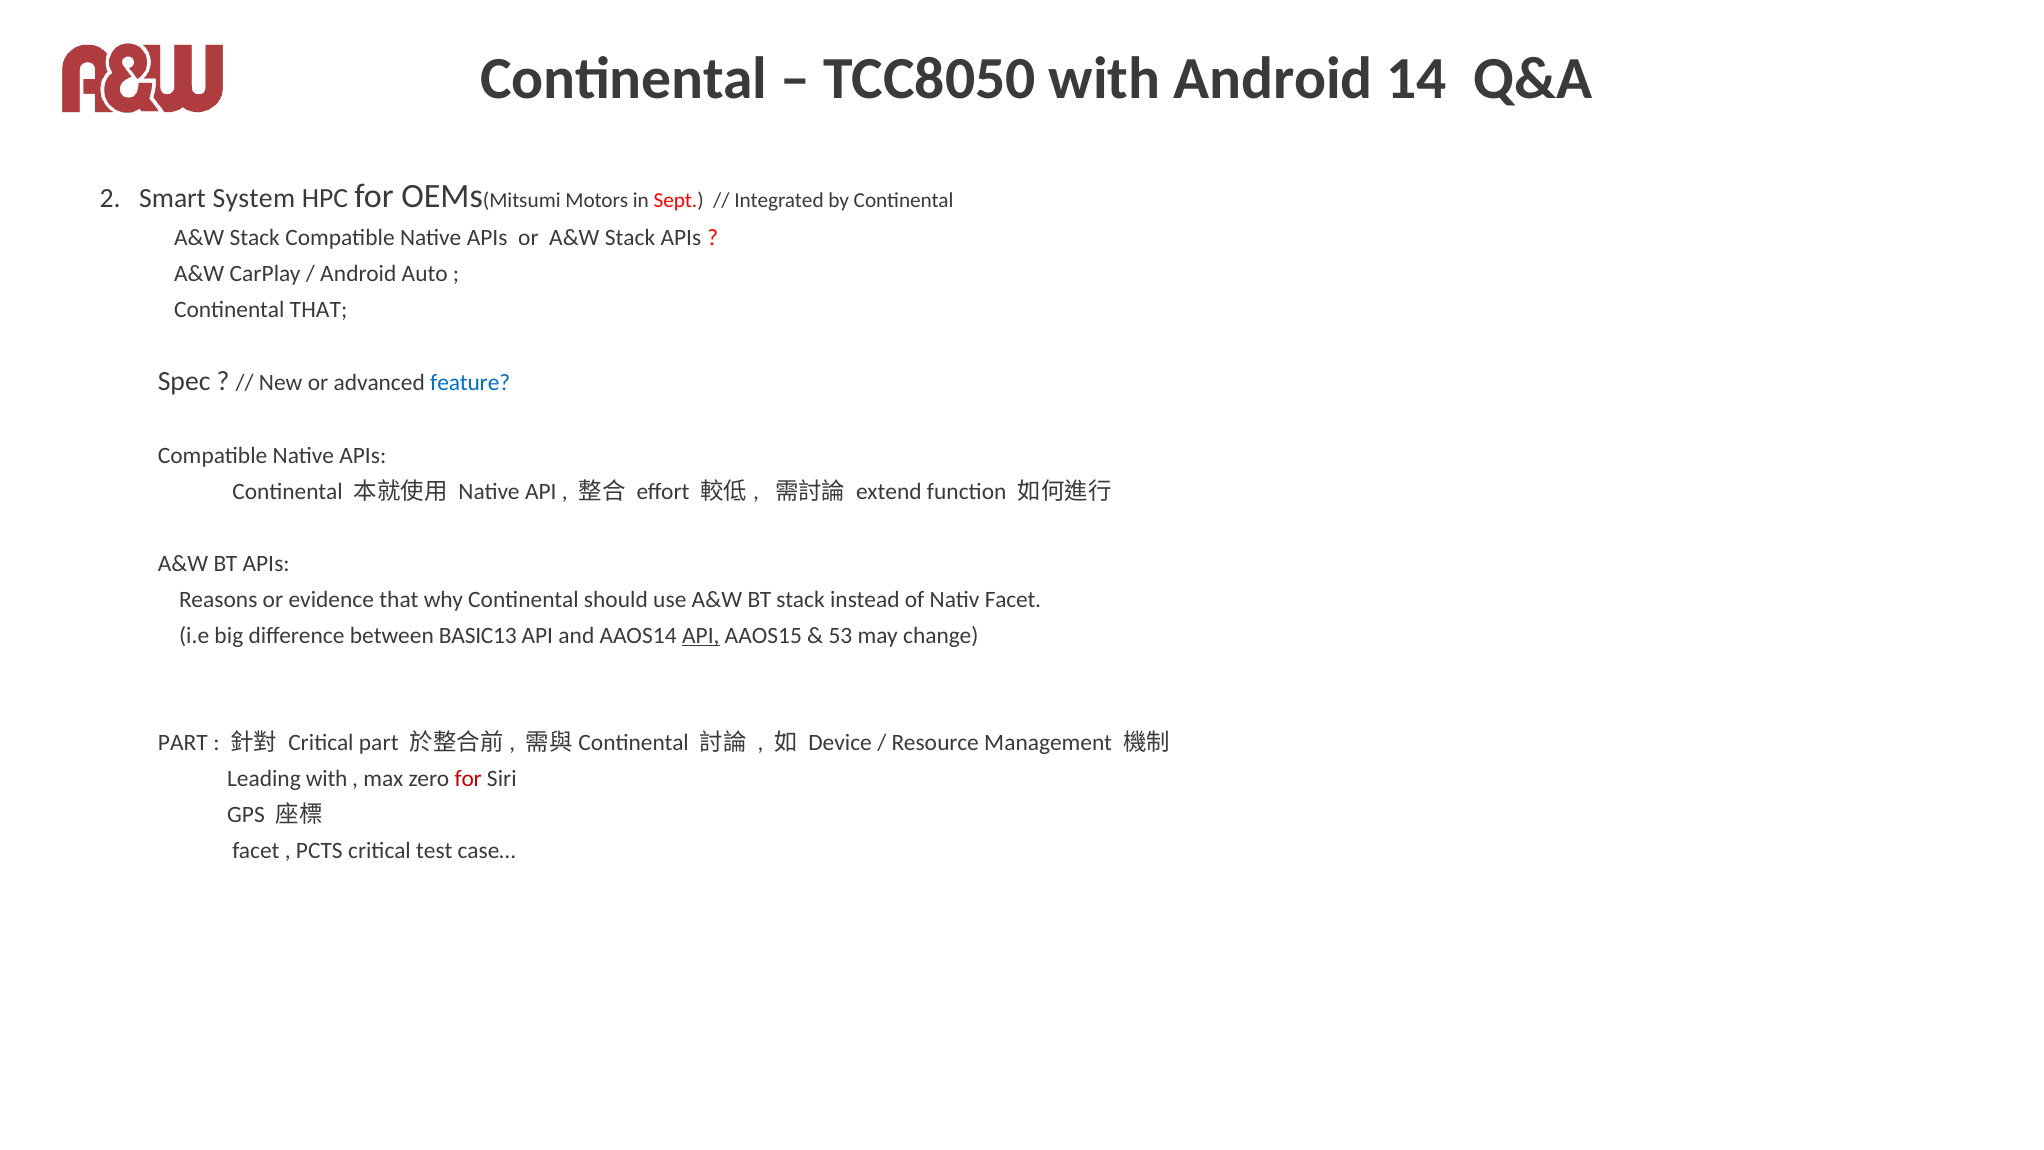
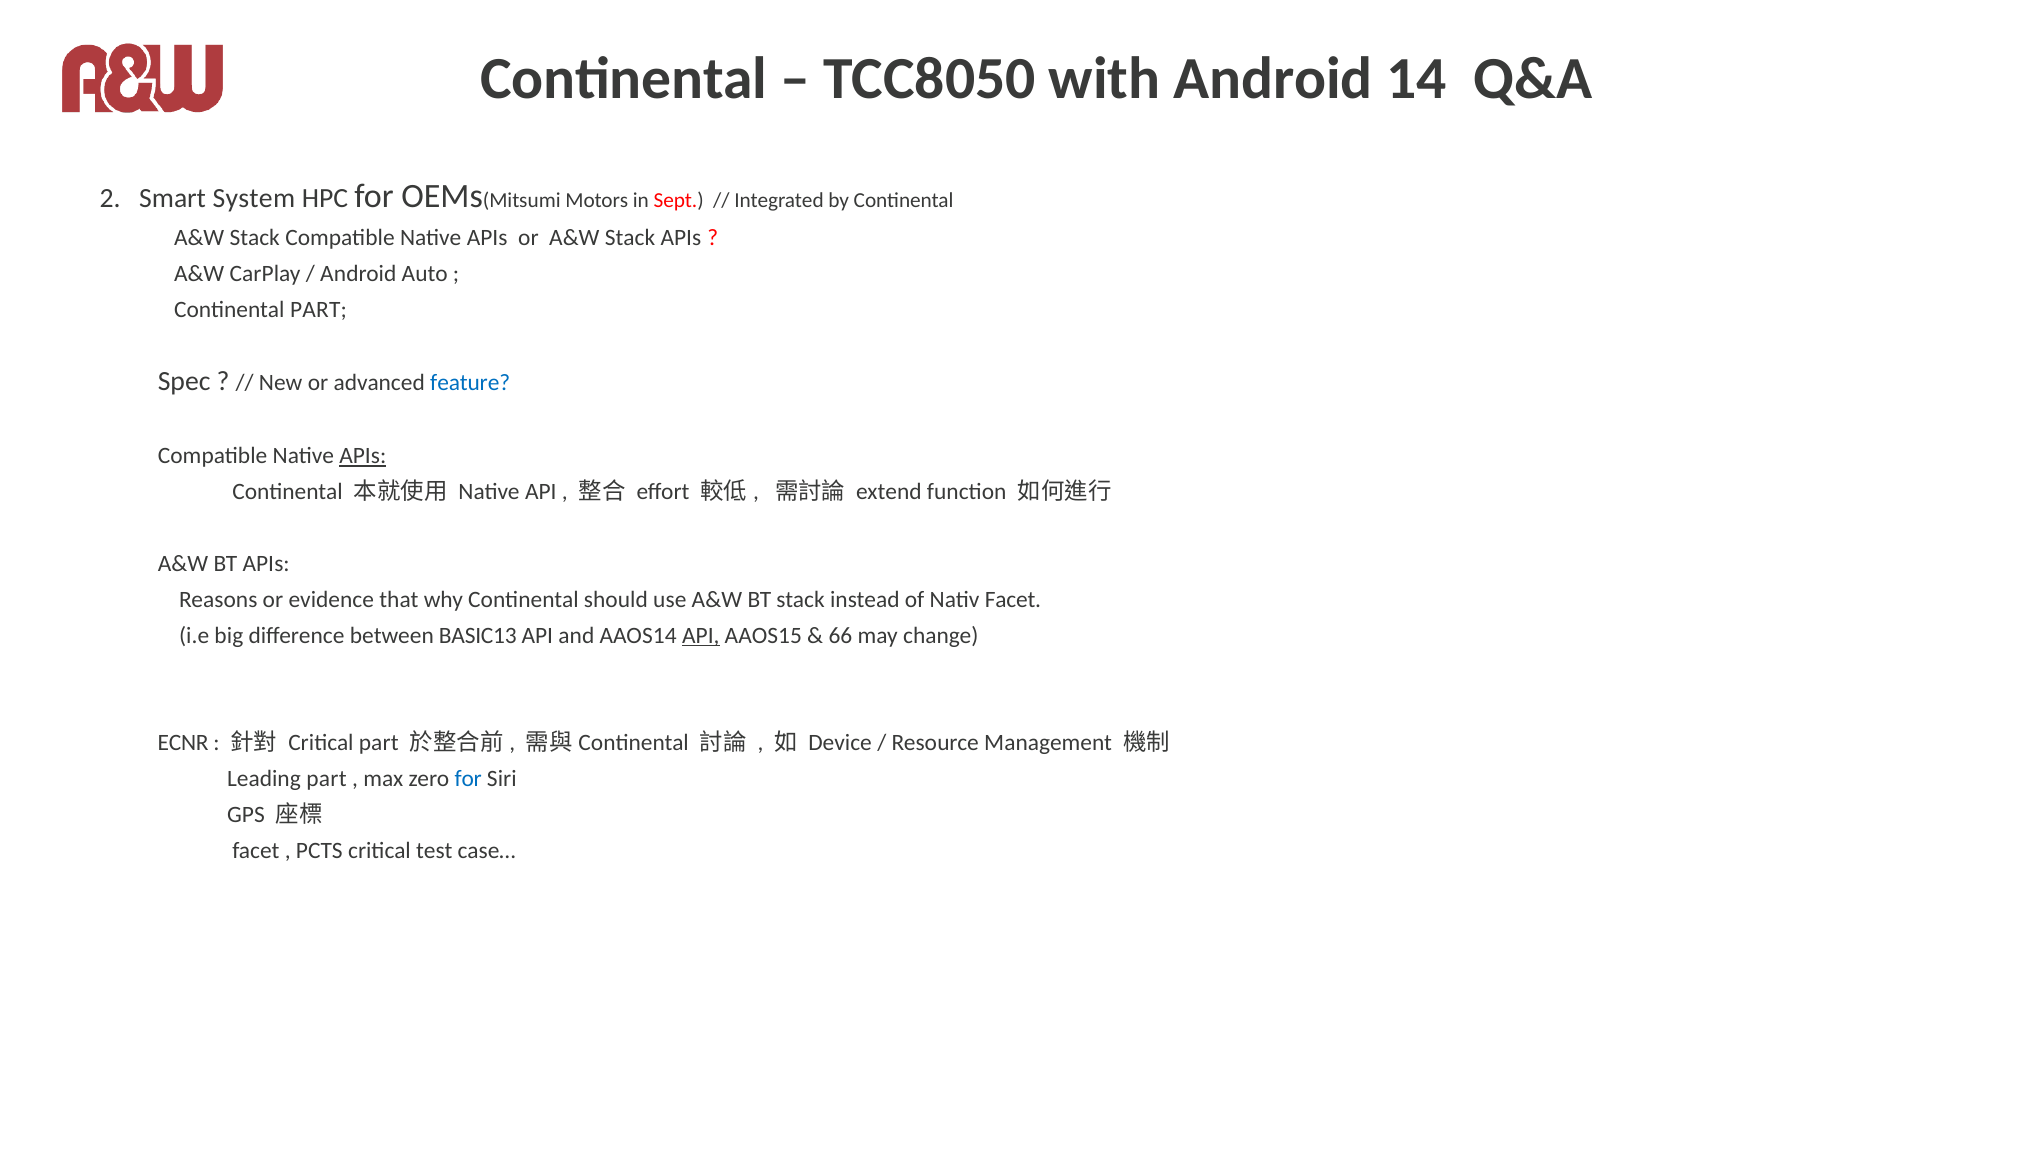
Continental THAT: THAT -> PART
APIs at (363, 456) underline: none -> present
53: 53 -> 66
PART at (183, 743): PART -> ECNR
Leading with: with -> part
for at (468, 779) colour: red -> blue
